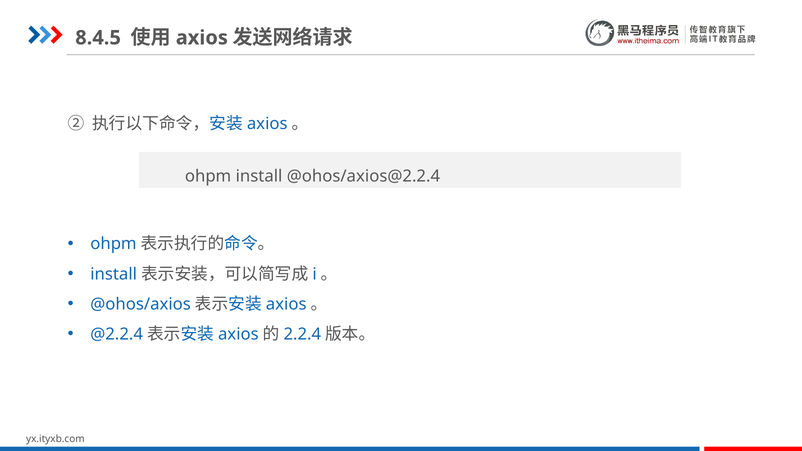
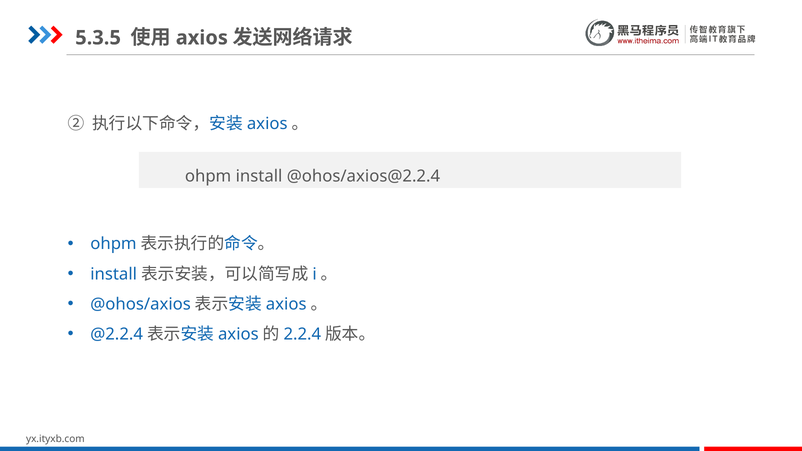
8.4.5: 8.4.5 -> 5.3.5
